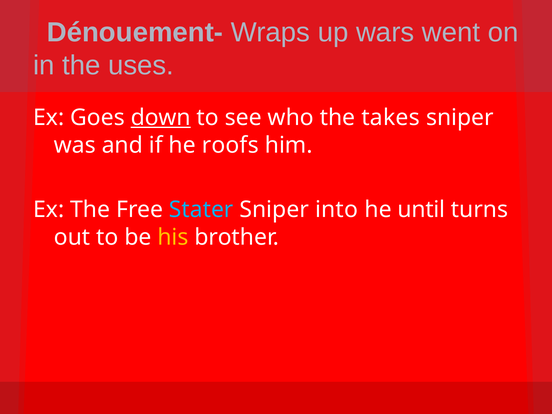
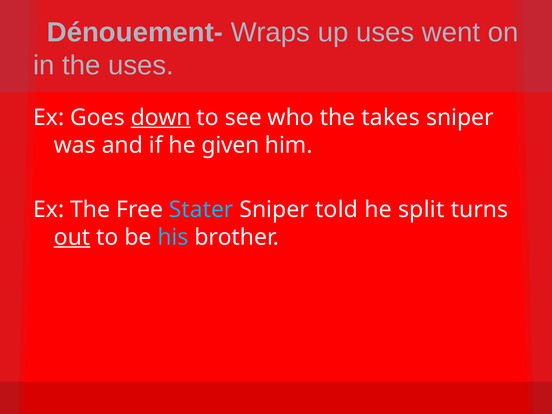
up wars: wars -> uses
roofs: roofs -> given
into: into -> told
until: until -> split
out underline: none -> present
his colour: yellow -> light blue
